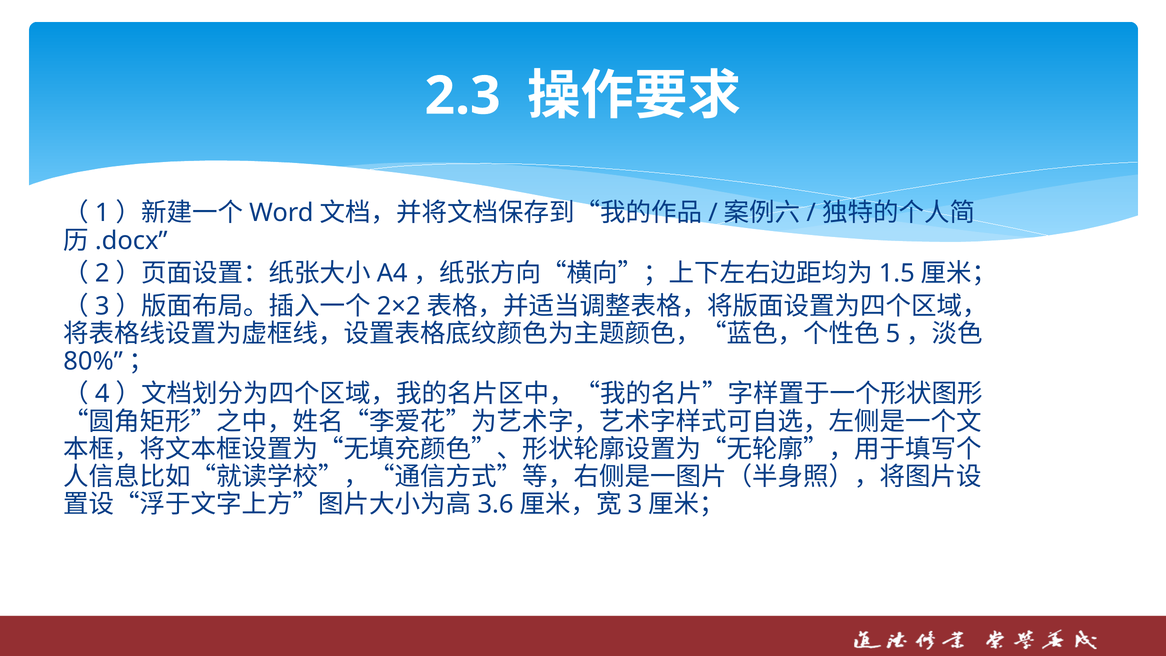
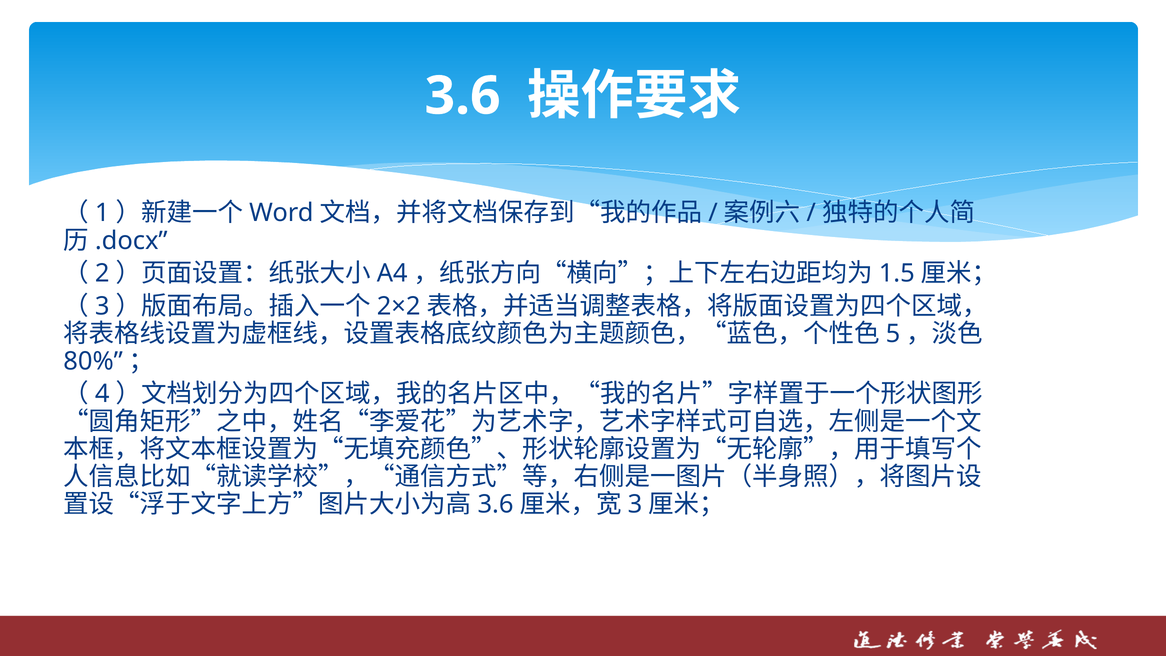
2.3 at (463, 96): 2.3 -> 3.6
